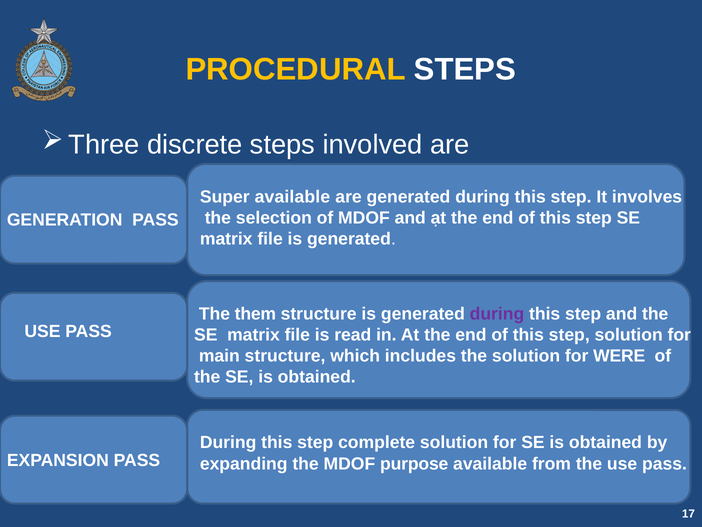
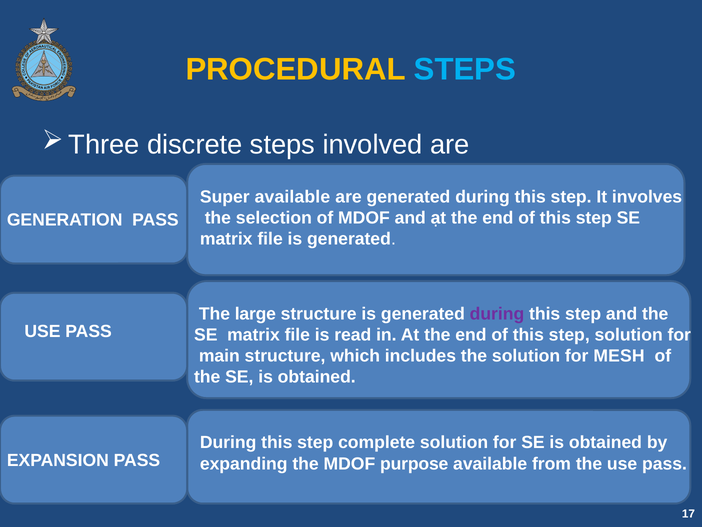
STEPS at (465, 69) colour: white -> light blue
them: them -> large
WERE: WERE -> MESH
